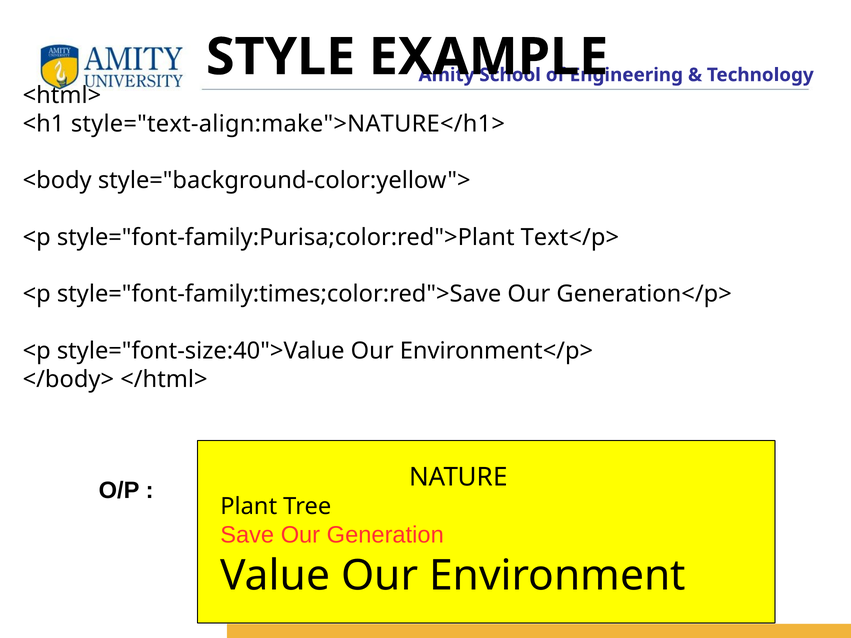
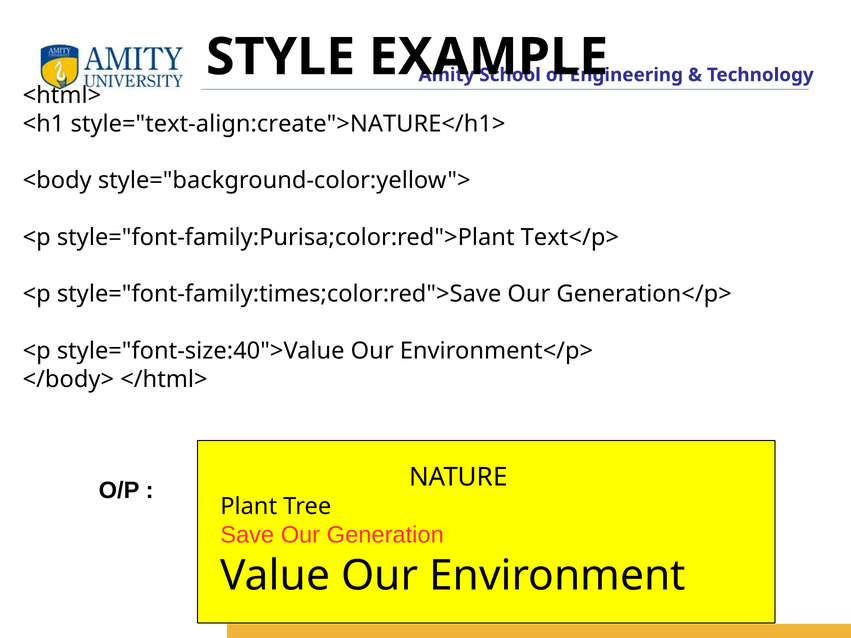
style="text-align:make">NATURE</h1>: style="text-align:make">NATURE</h1> -> style="text-align:create">NATURE</h1>
